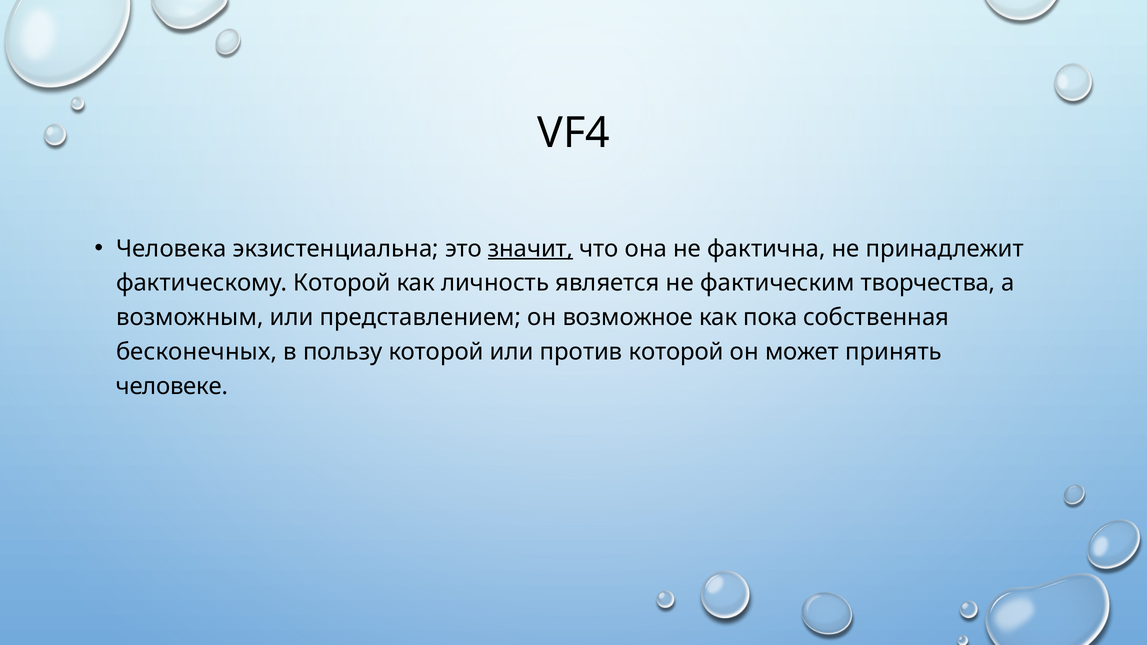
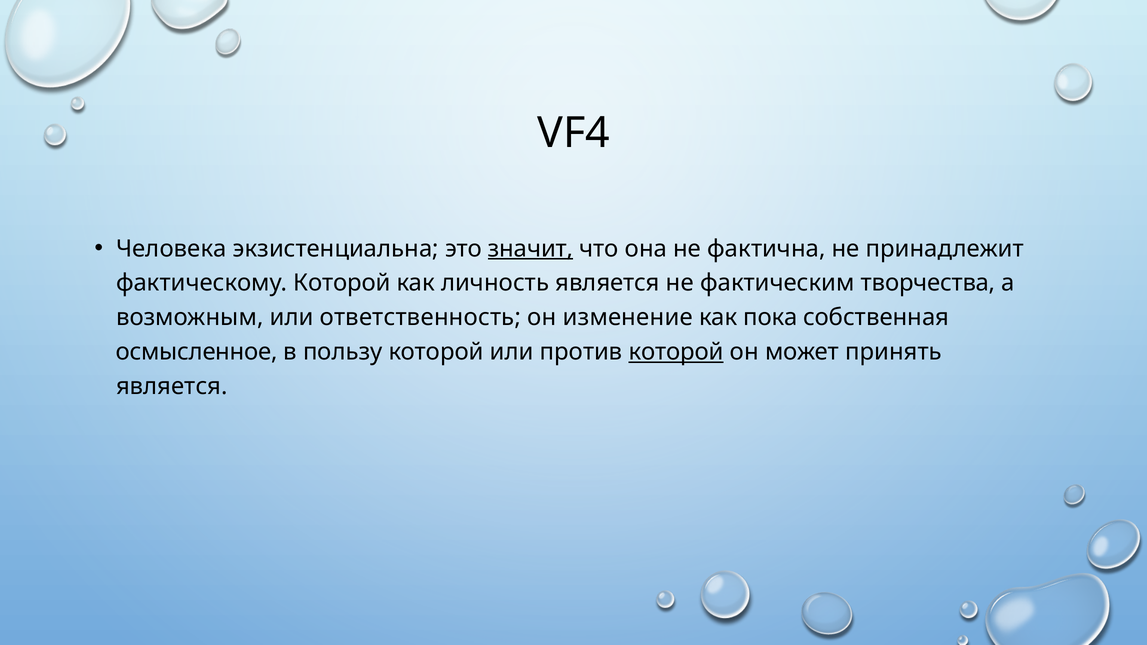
представлением: представлением -> ответственность
возможное: возможное -> изменение
бесконечных: бесконечных -> осмысленное
которой at (676, 352) underline: none -> present
человеке at (172, 386): человеке -> является
